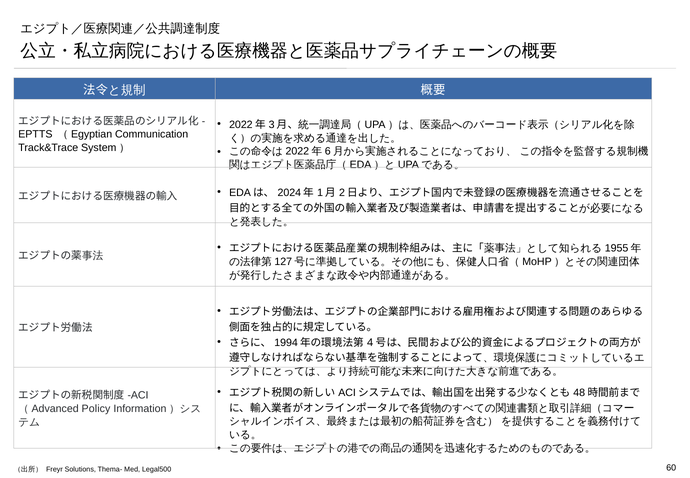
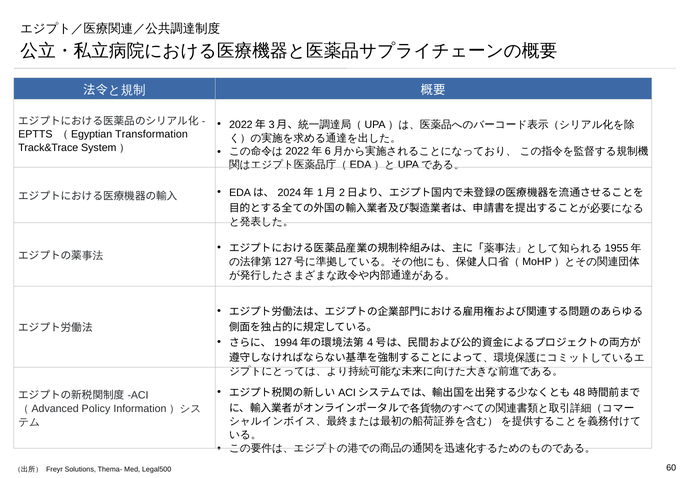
Communication: Communication -> Transformation
